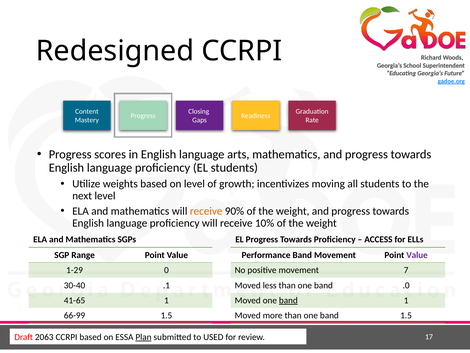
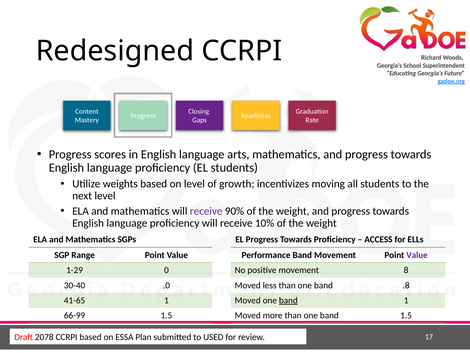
receive at (206, 211) colour: orange -> purple
7: 7 -> 8
.1: .1 -> .0
.0: .0 -> .8
2063: 2063 -> 2078
Plan underline: present -> none
